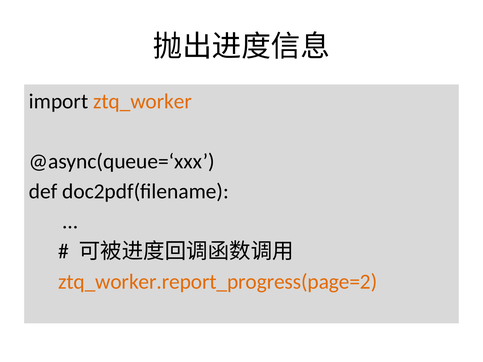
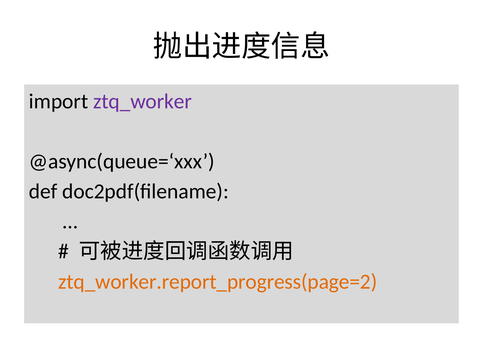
ztq_worker colour: orange -> purple
